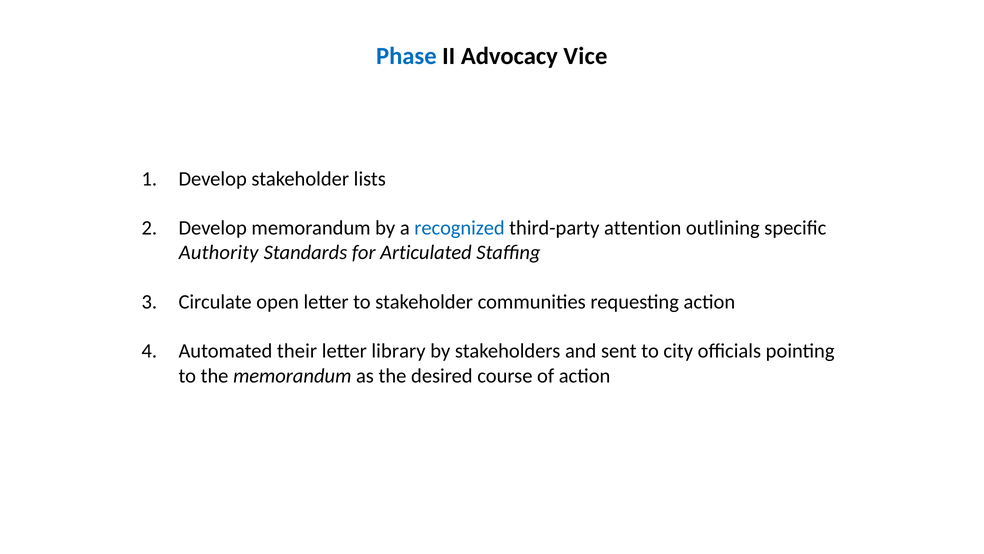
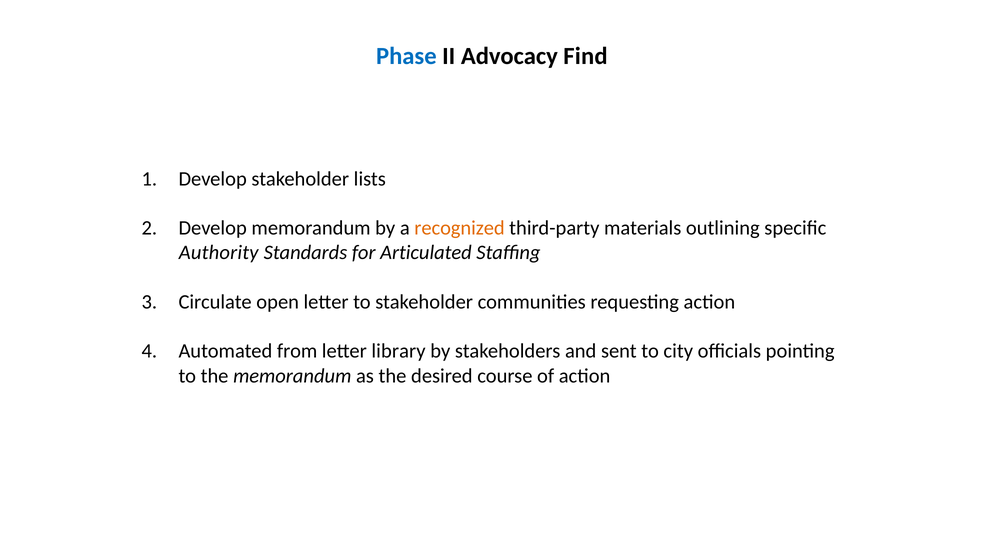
Vice: Vice -> Find
recognized colour: blue -> orange
attention: attention -> materials
their: their -> from
